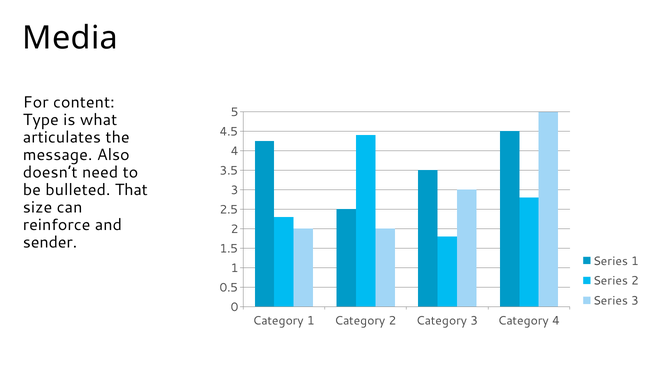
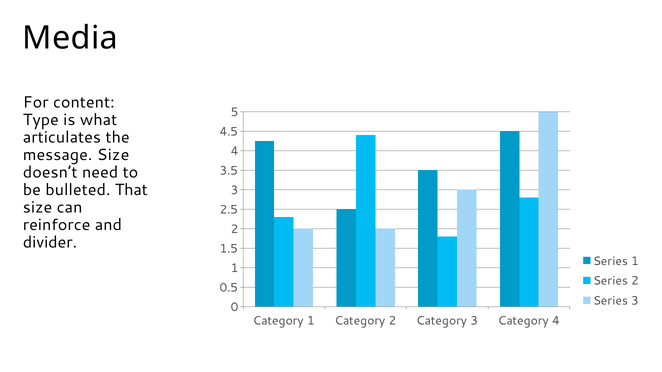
message Also: Also -> Size
sender: sender -> divider
